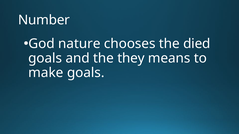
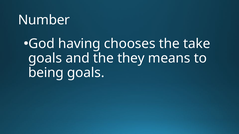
nature: nature -> having
died: died -> take
make: make -> being
